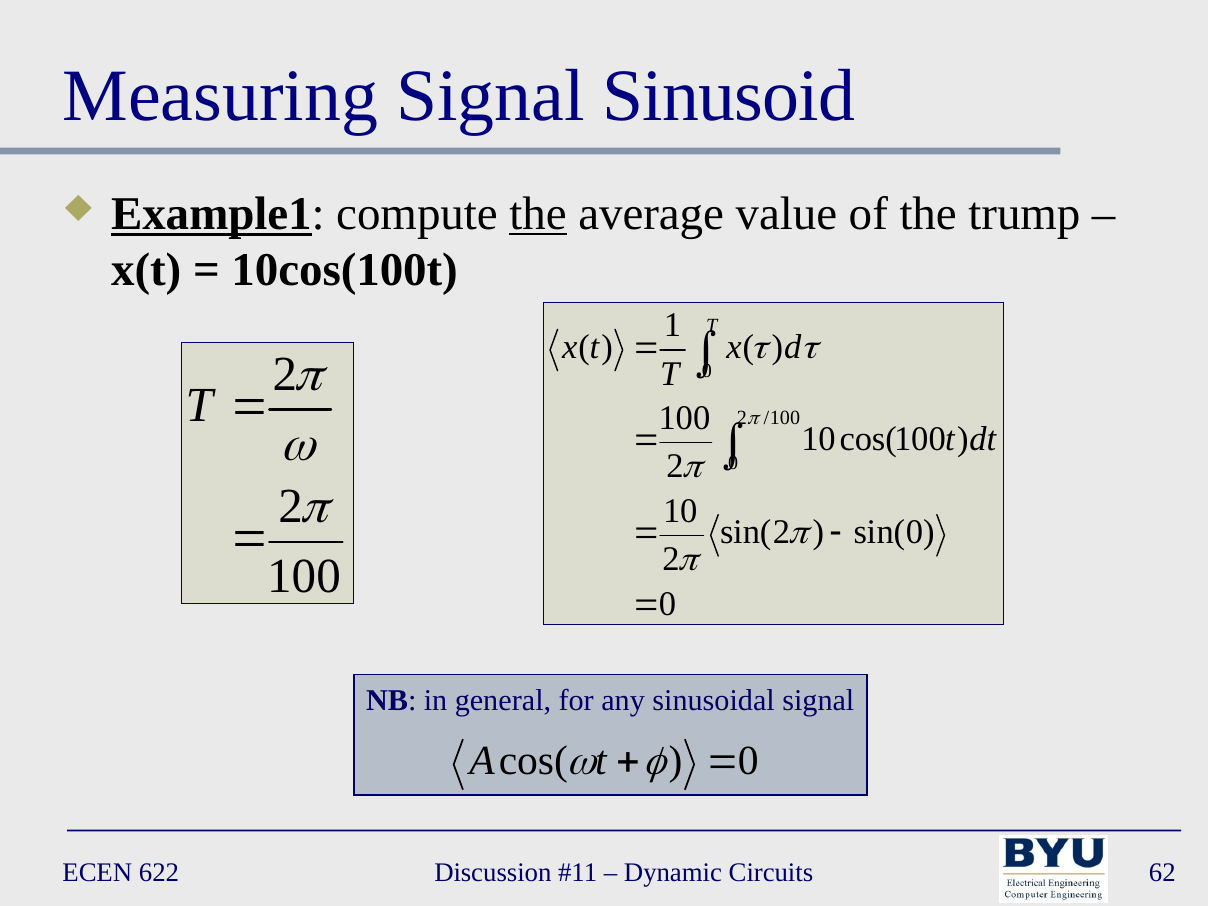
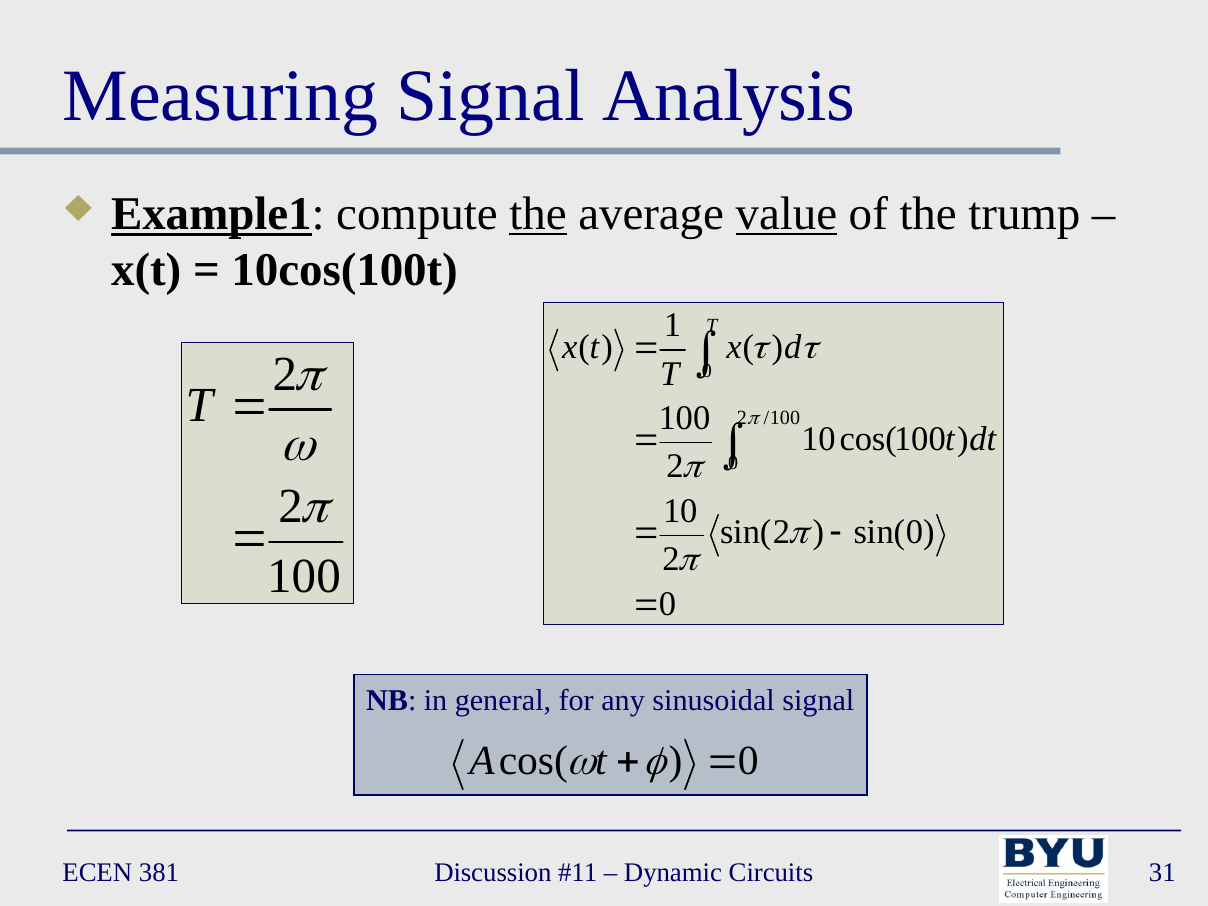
Sinusoid: Sinusoid -> Analysis
value underline: none -> present
622: 622 -> 381
62: 62 -> 31
